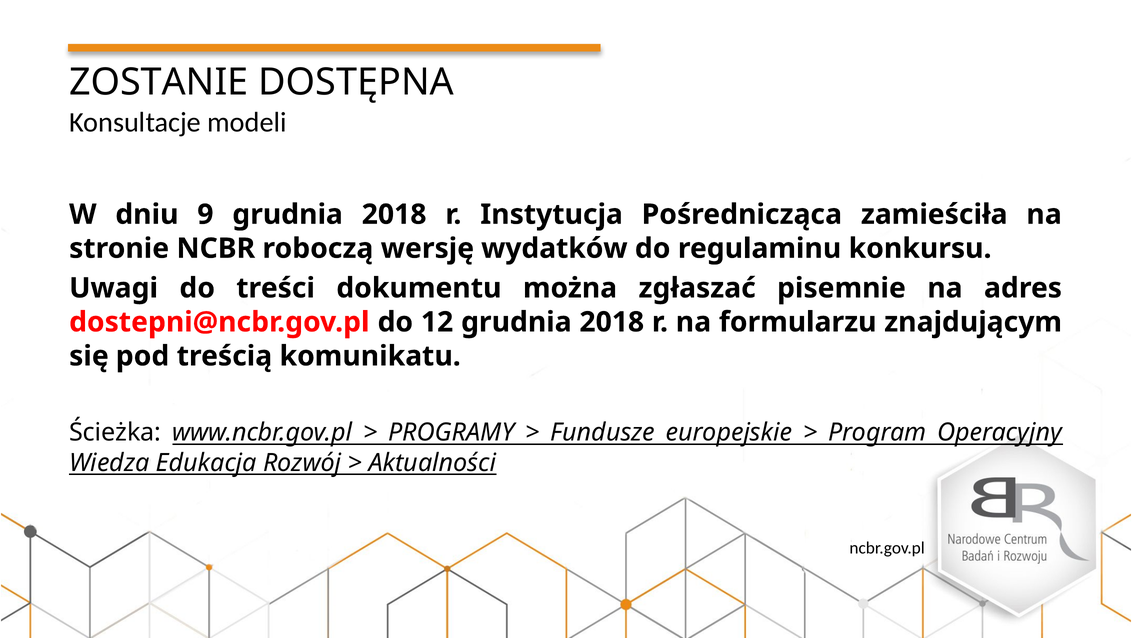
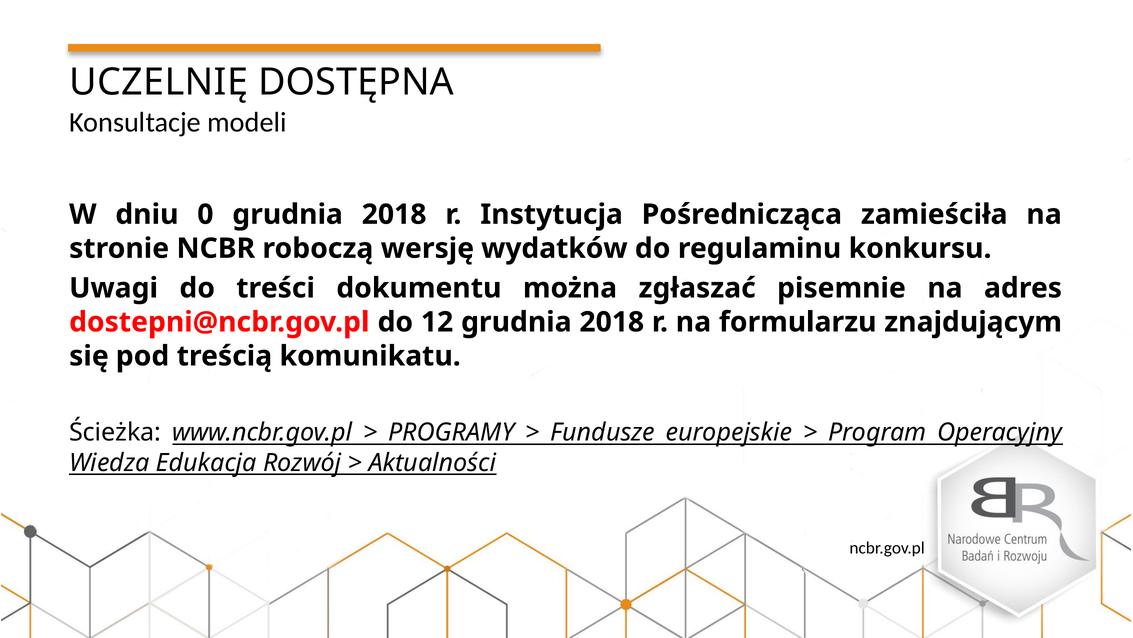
ZOSTANIE: ZOSTANIE -> UCZELNIĘ
9: 9 -> 0
